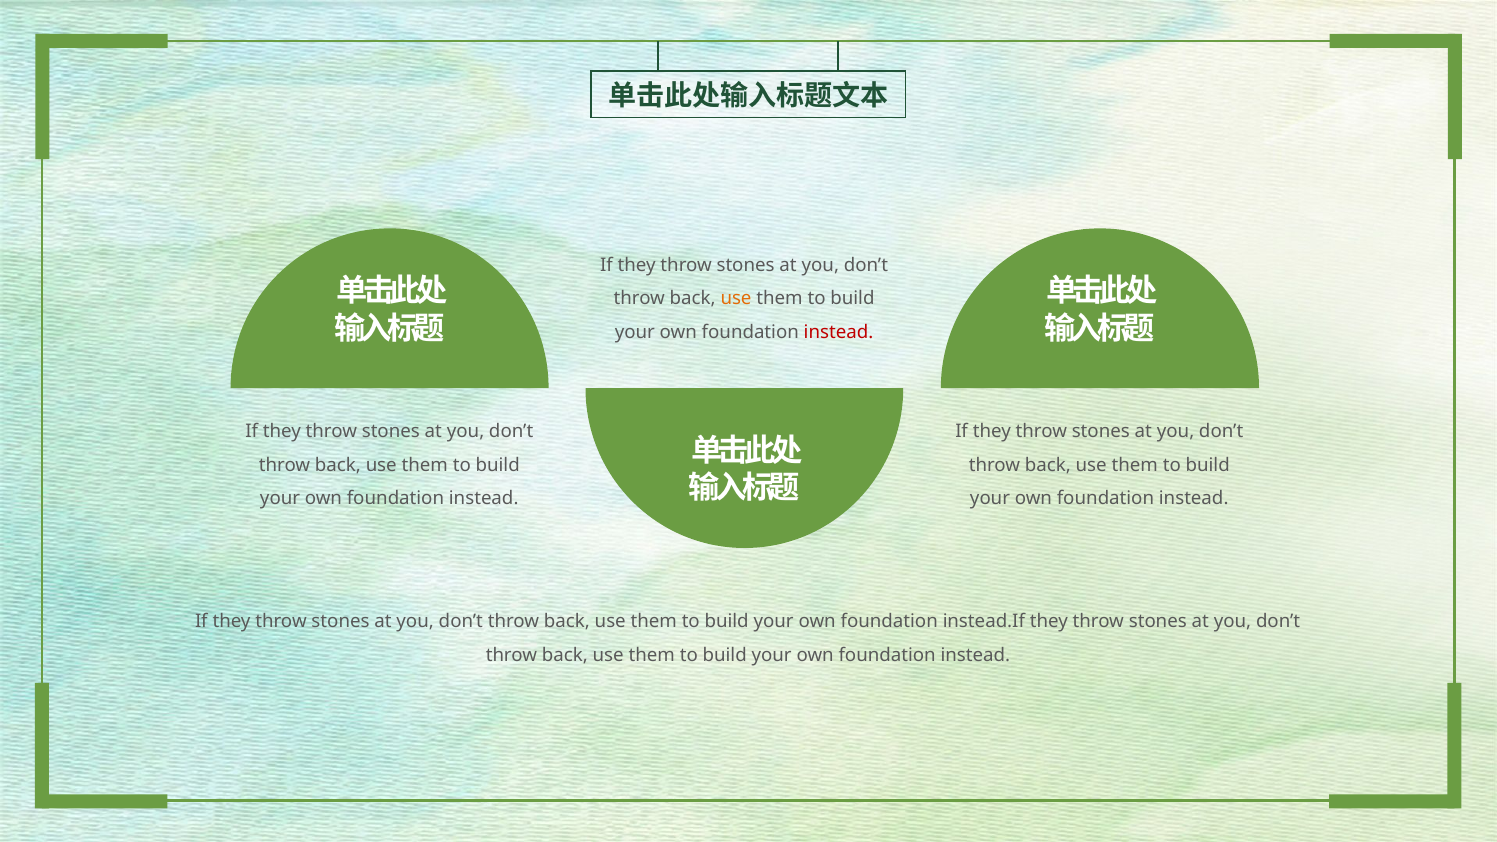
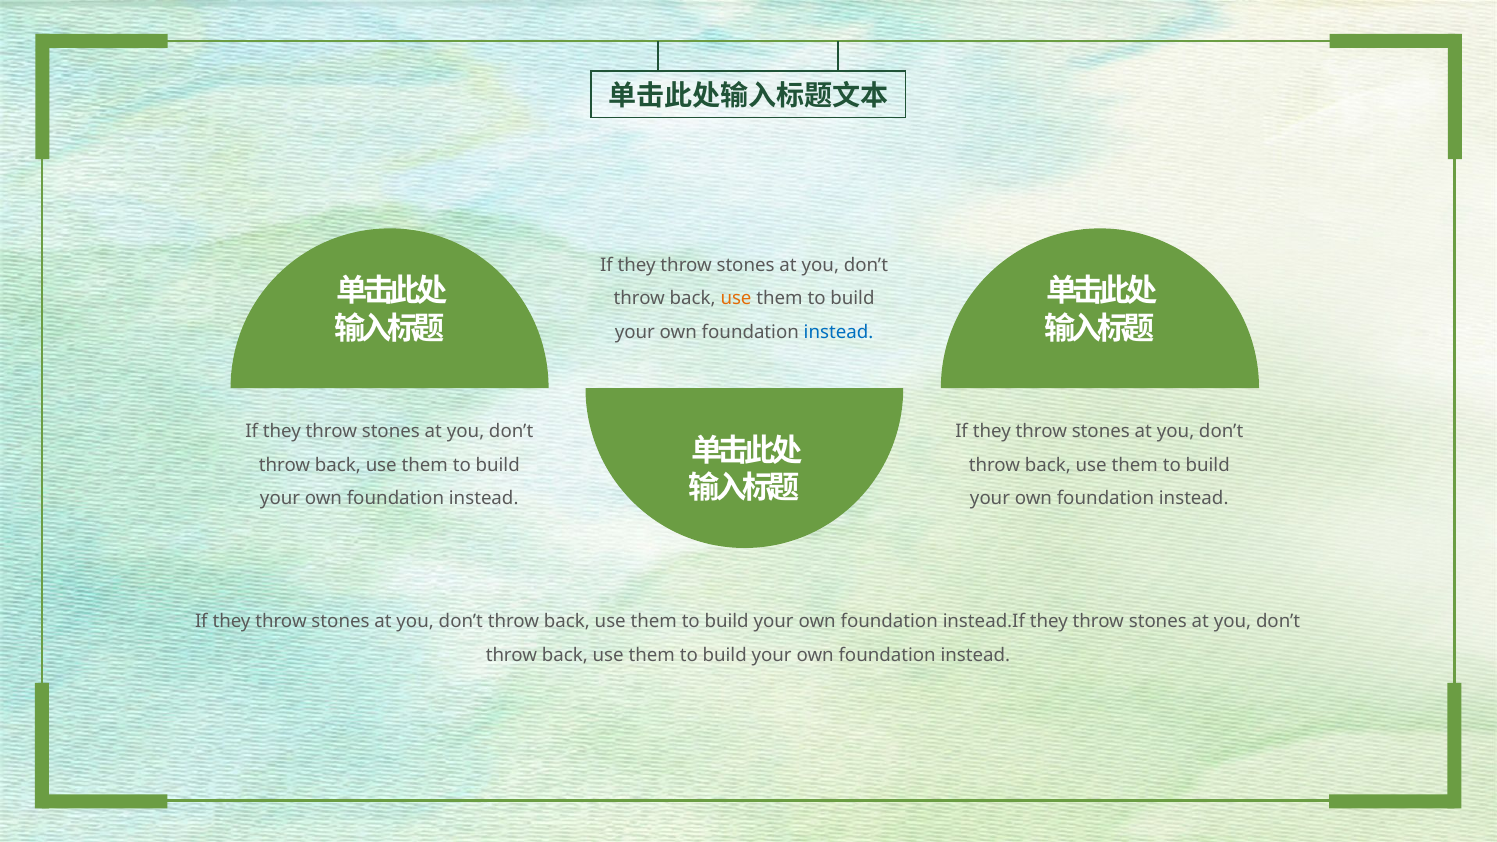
instead at (839, 332) colour: red -> blue
